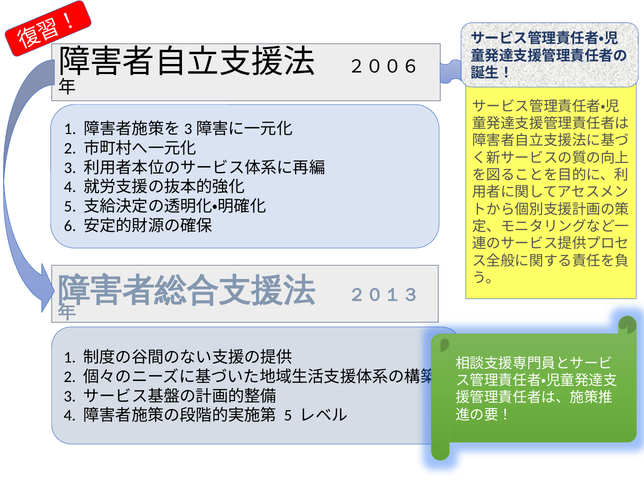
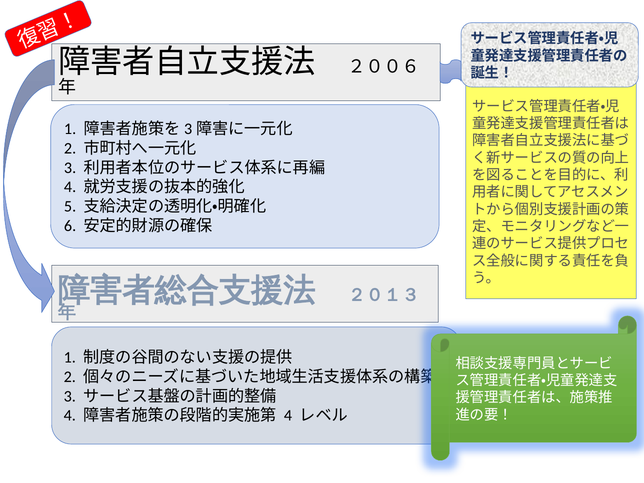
5 at (288, 416): 5 -> 4
